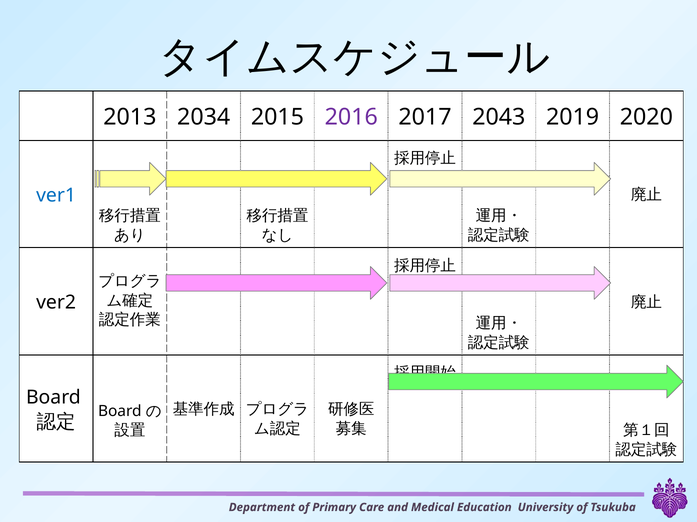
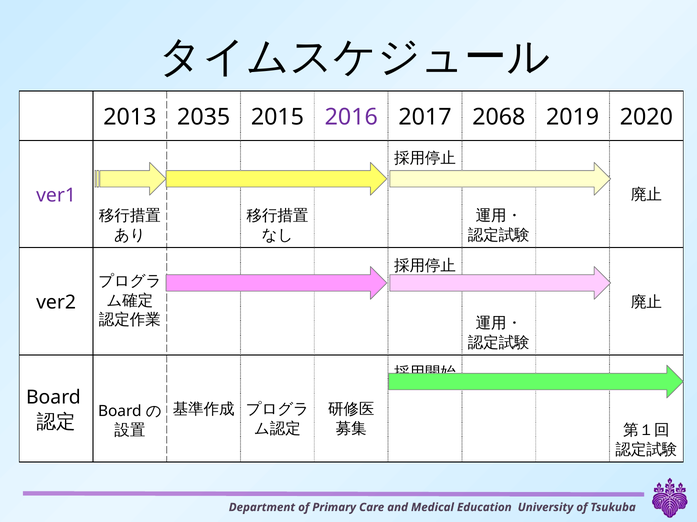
2034: 2034 -> 2035
2043: 2043 -> 2068
ver1 colour: blue -> purple
